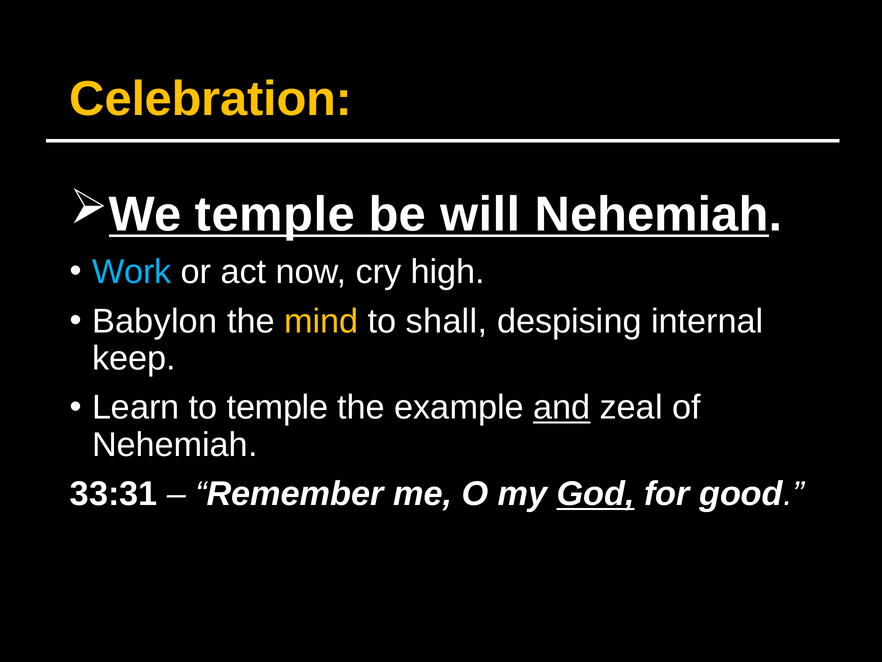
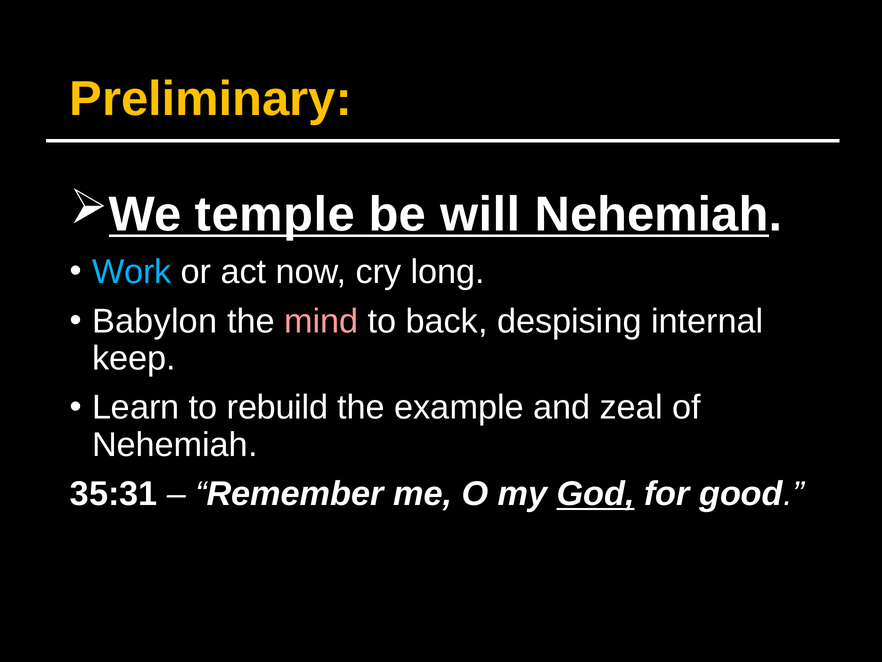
Celebration: Celebration -> Preliminary
high: high -> long
mind colour: yellow -> pink
shall: shall -> back
to temple: temple -> rebuild
and underline: present -> none
33:31: 33:31 -> 35:31
